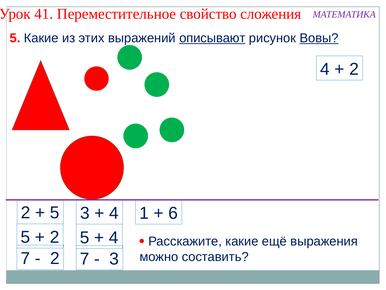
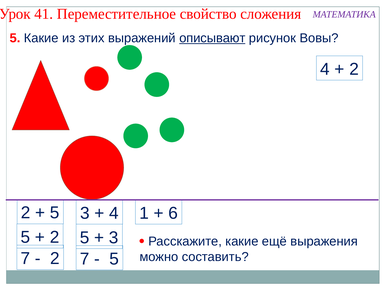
Вовы underline: present -> none
4 at (114, 237): 4 -> 3
3 at (114, 259): 3 -> 5
